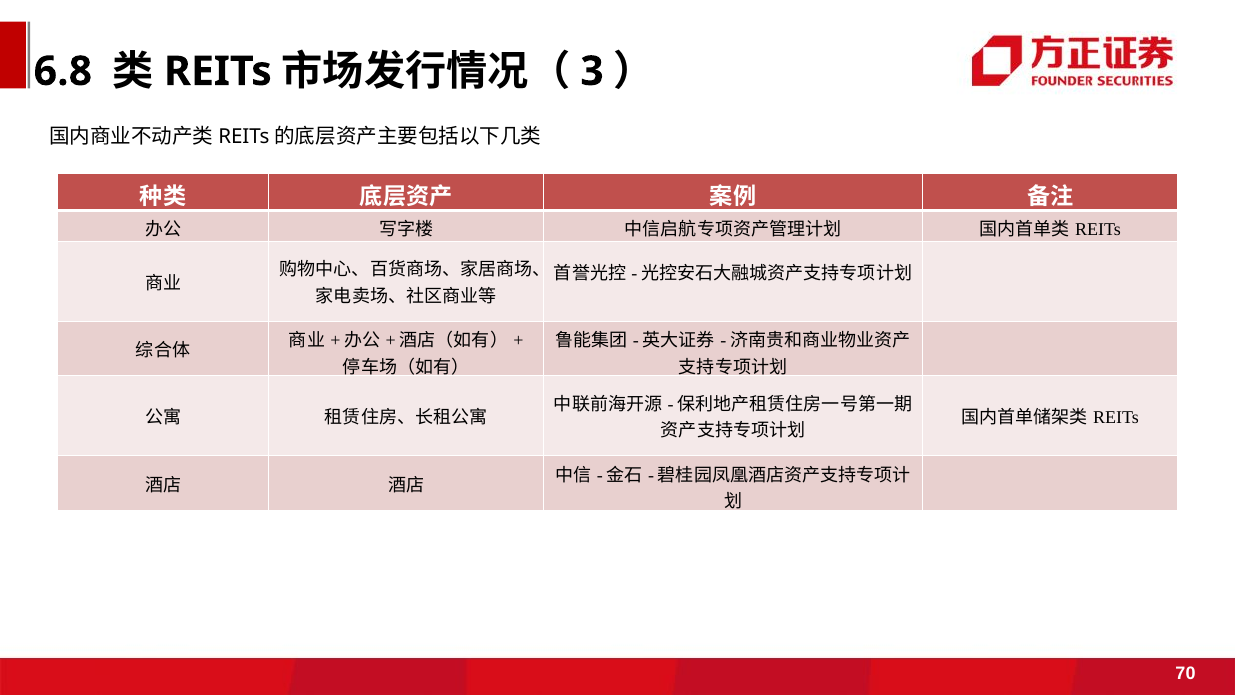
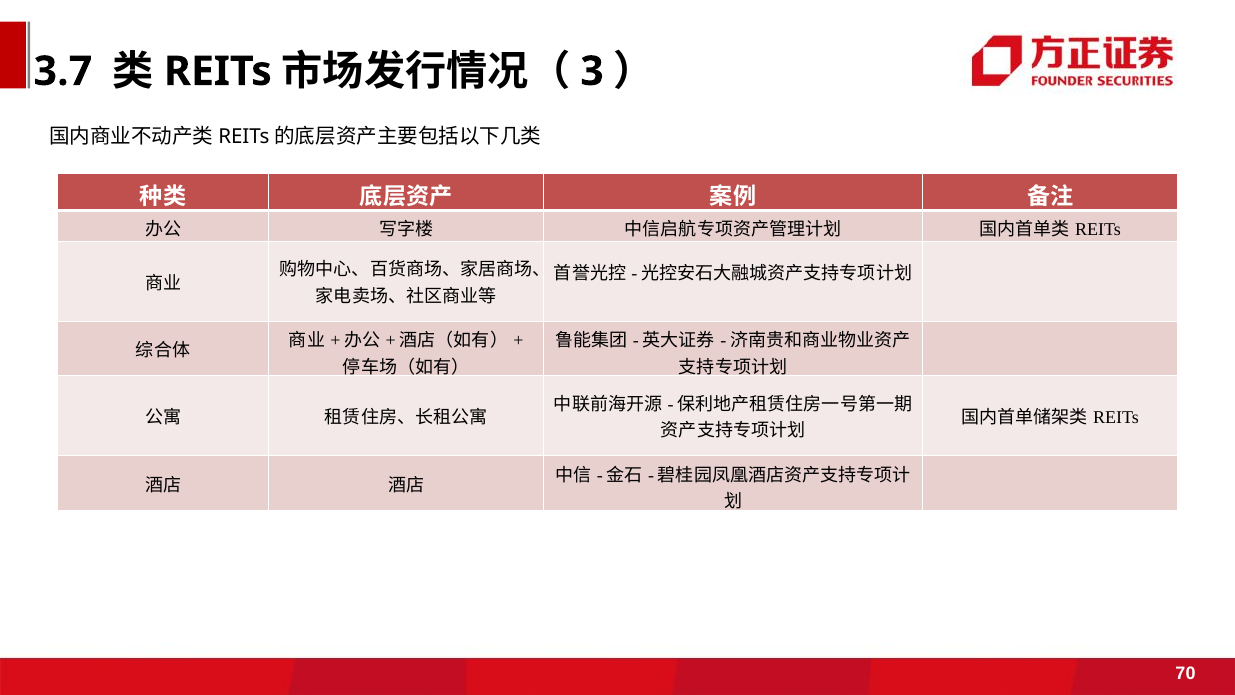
6.8: 6.8 -> 3.7
